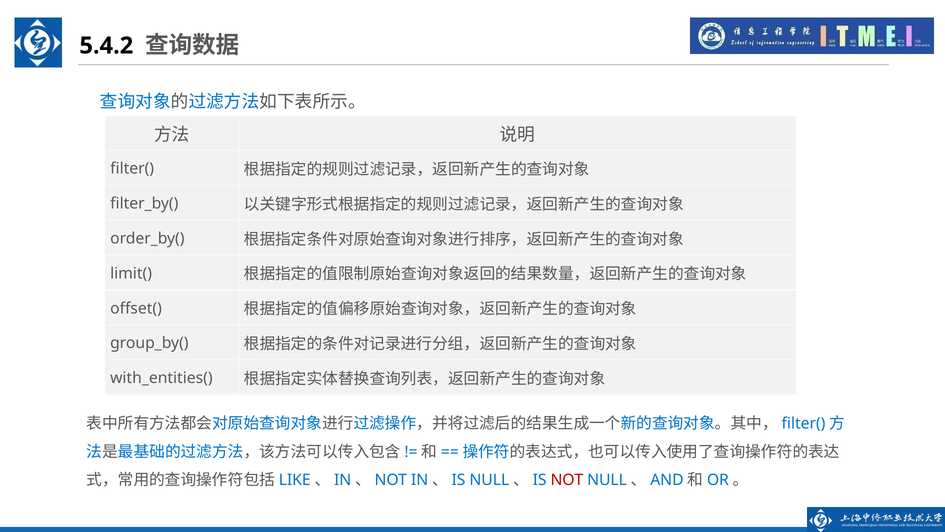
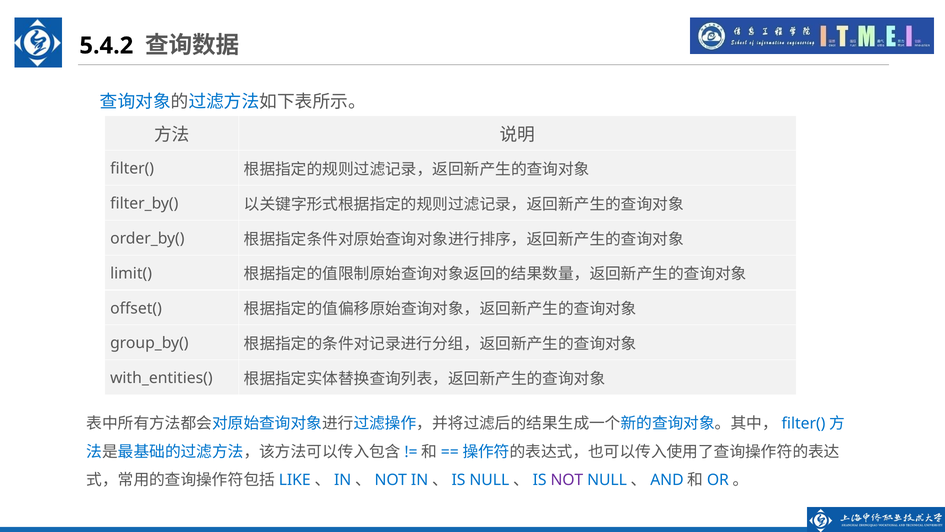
NOT colour: red -> purple
